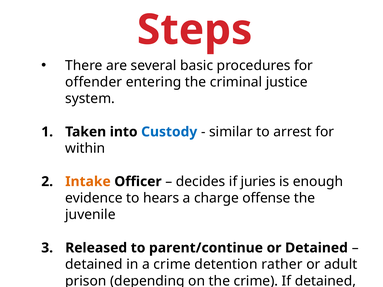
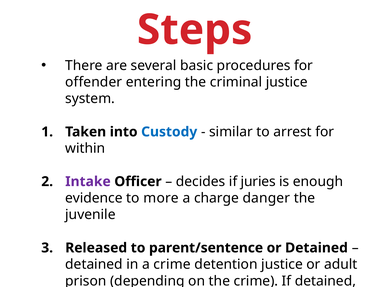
Intake colour: orange -> purple
hears: hears -> more
offense: offense -> danger
parent/continue: parent/continue -> parent/sentence
detention rather: rather -> justice
